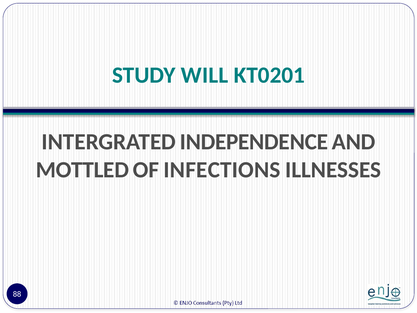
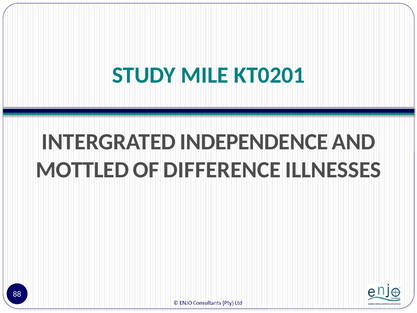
WILL: WILL -> MILE
INFECTIONS: INFECTIONS -> DIFFERENCE
